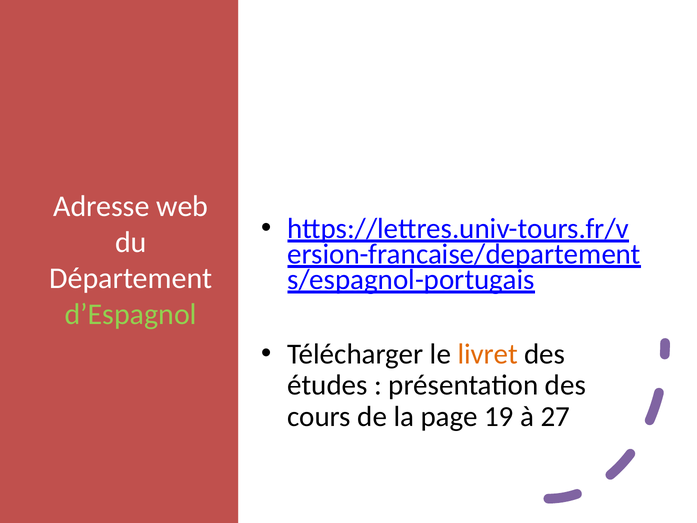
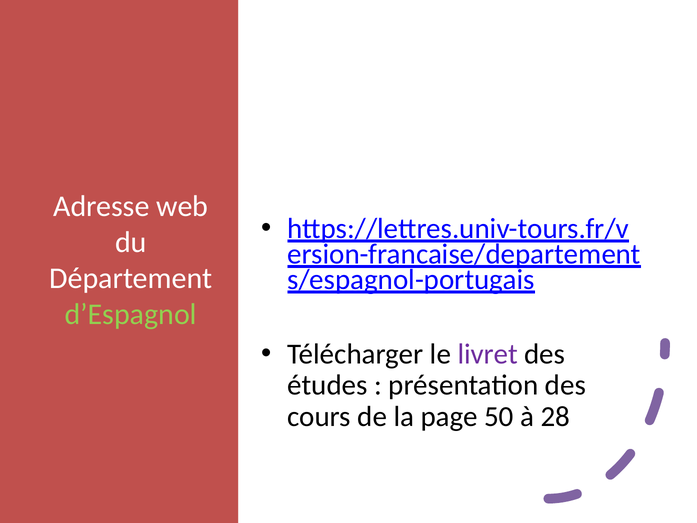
livret colour: orange -> purple
19: 19 -> 50
27: 27 -> 28
